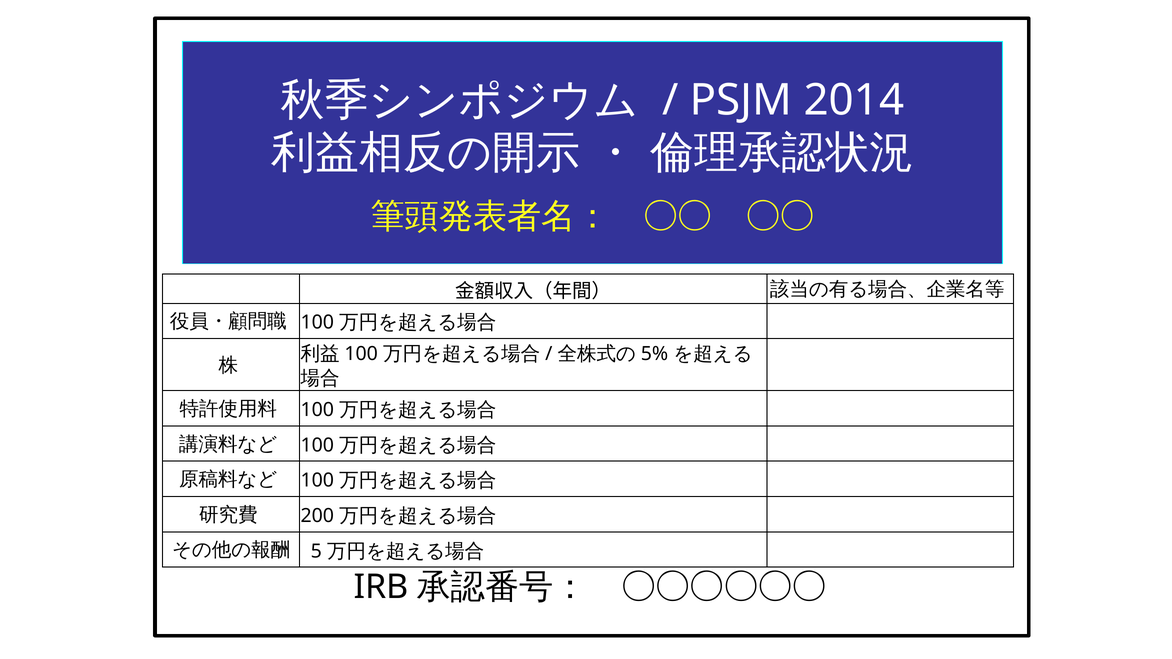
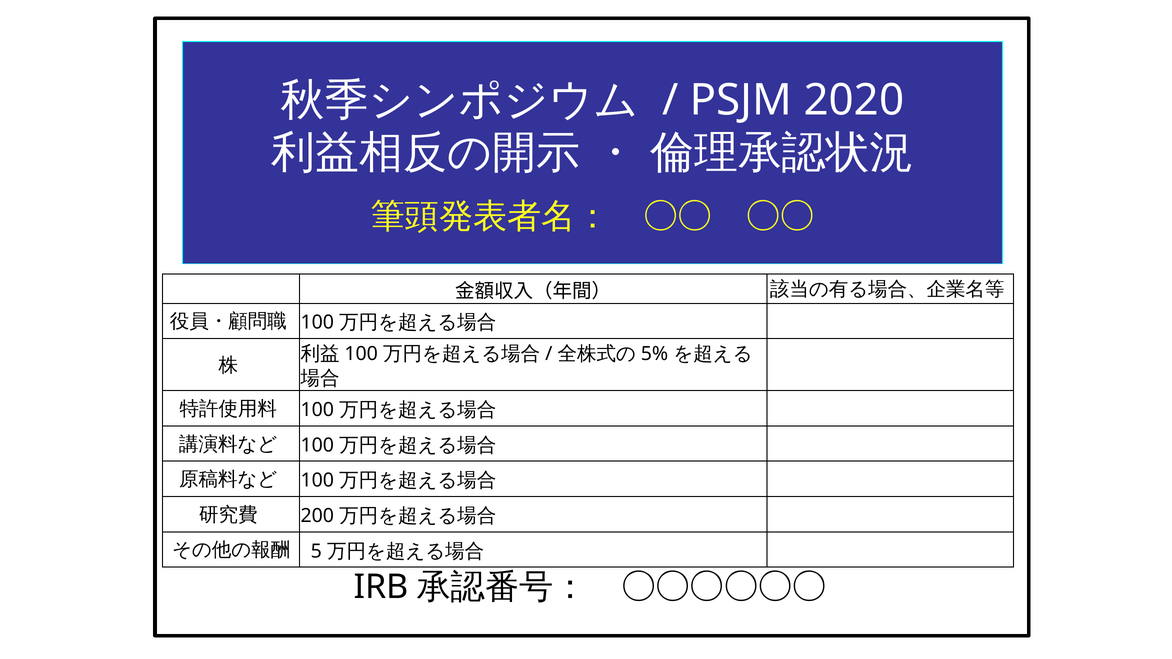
2014: 2014 -> 2020
